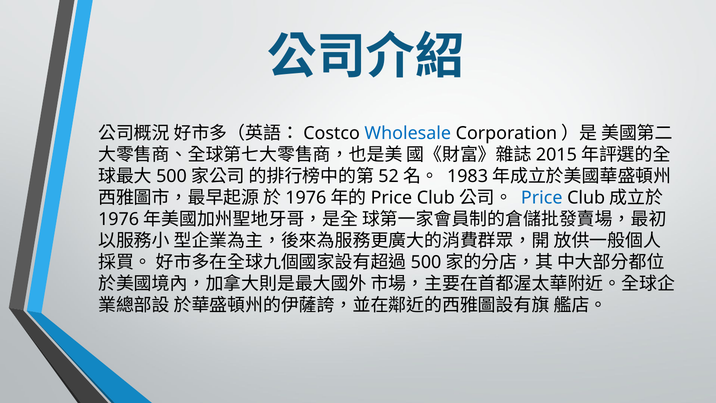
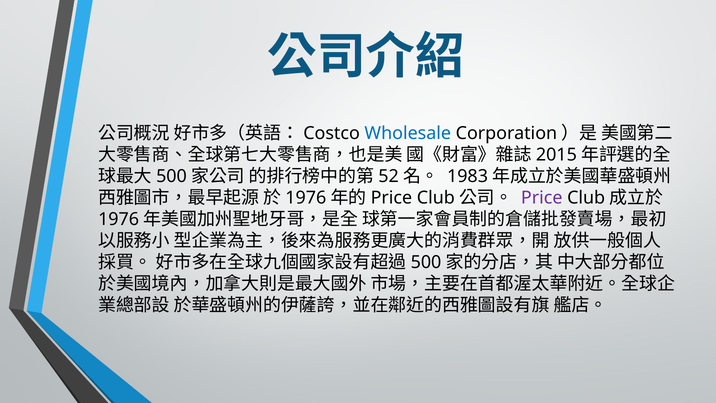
Price at (542, 198) colour: blue -> purple
